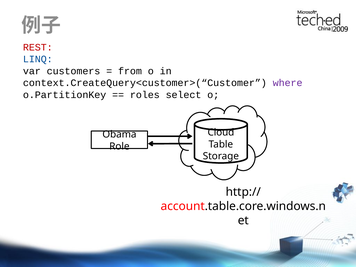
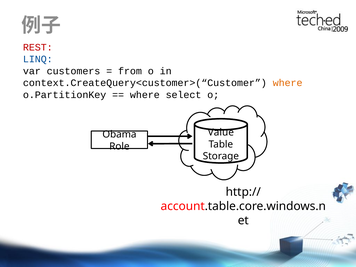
where at (288, 83) colour: purple -> orange
roles at (145, 95): roles -> where
Cloud: Cloud -> Value
